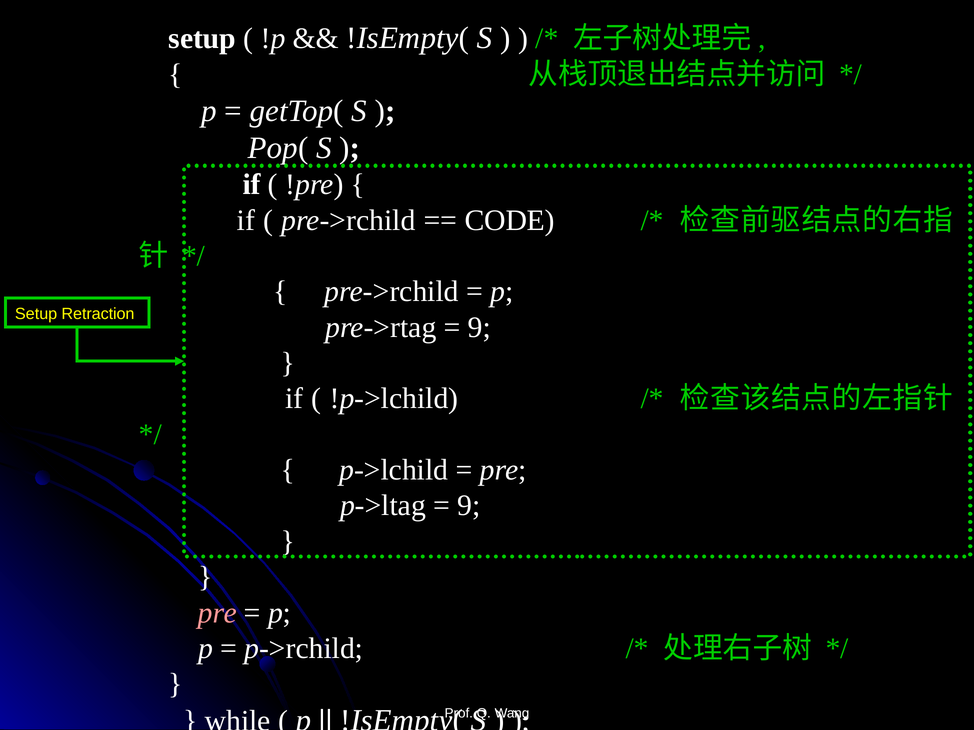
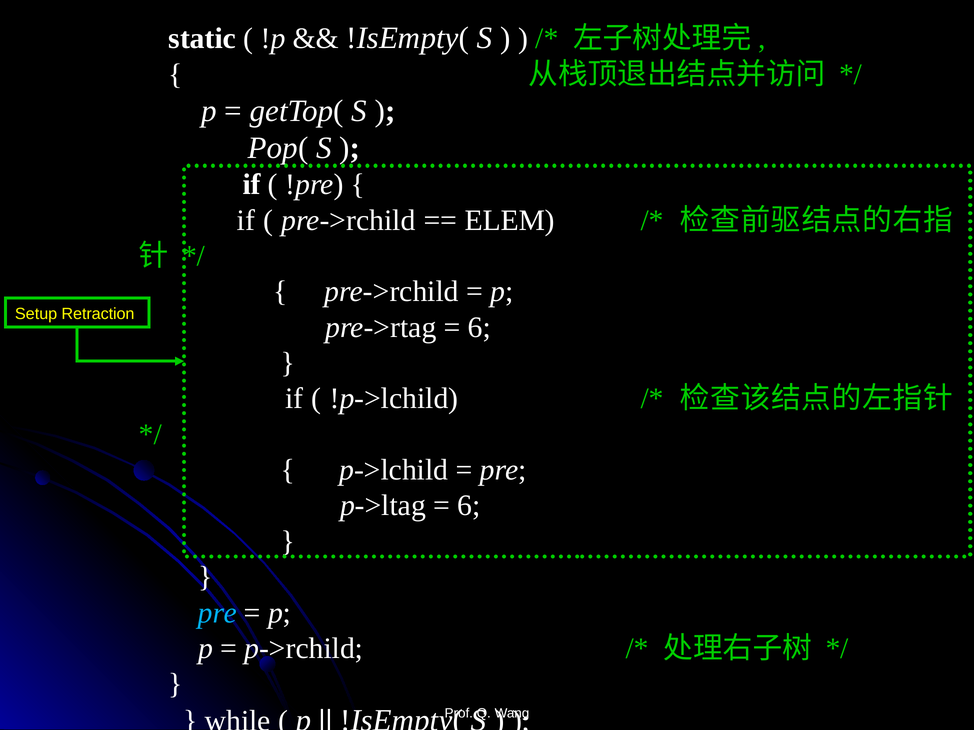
setup at (202, 38): setup -> static
CODE: CODE -> ELEM
9 at (480, 328): 9 -> 6
9 at (469, 506): 9 -> 6
pre at (217, 613) colour: pink -> light blue
